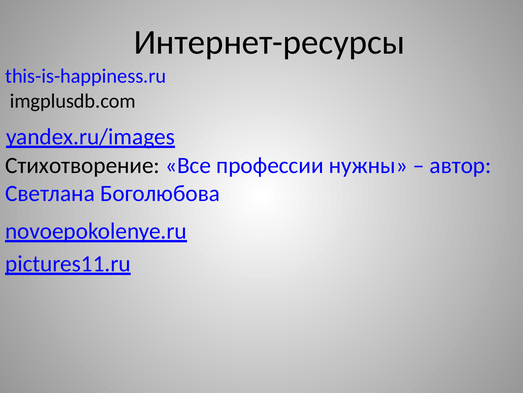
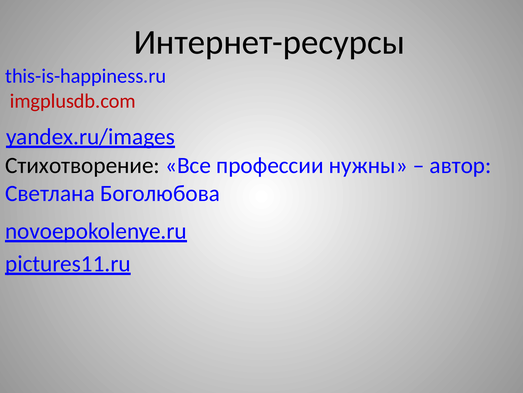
imgplusdb.com colour: black -> red
